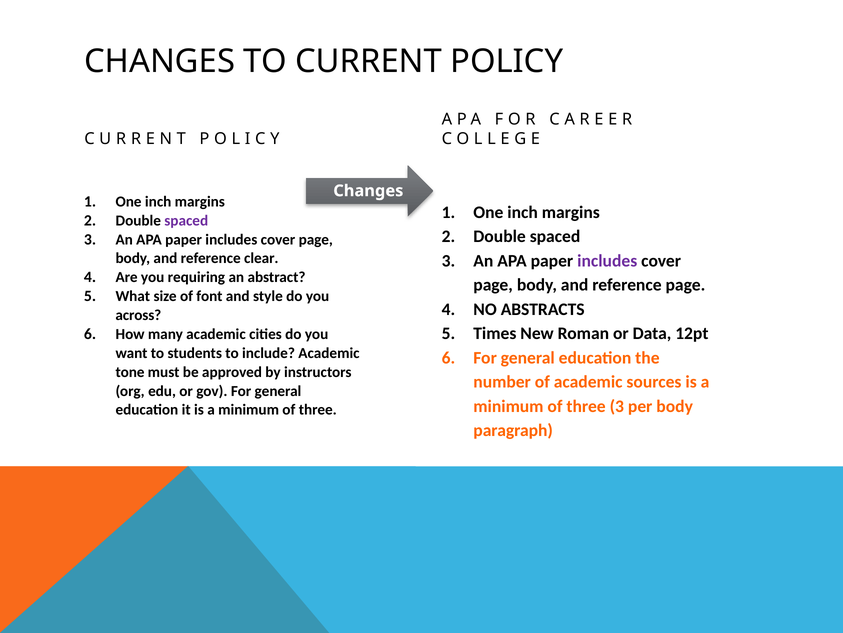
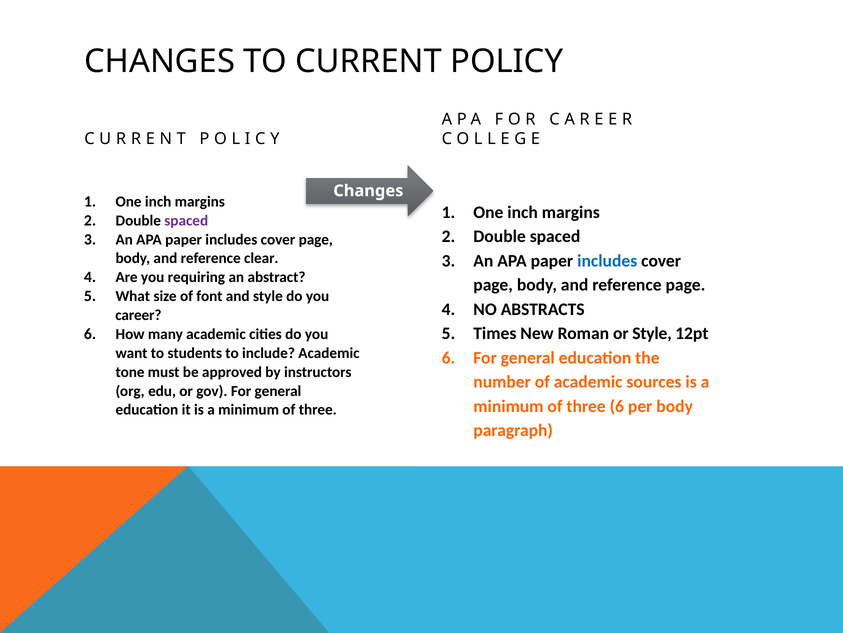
includes at (607, 260) colour: purple -> blue
across: across -> career
or Data: Data -> Style
three 3: 3 -> 6
